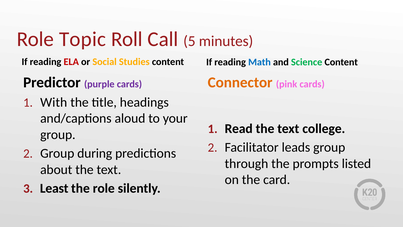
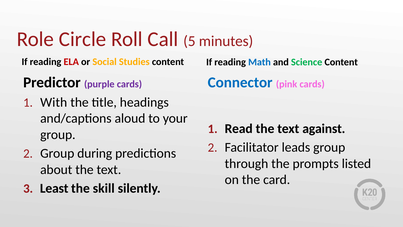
Topic: Topic -> Circle
Connector colour: orange -> blue
college: college -> against
the role: role -> skill
